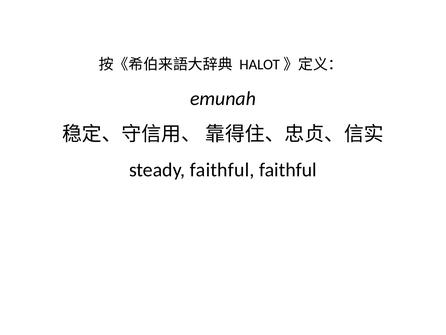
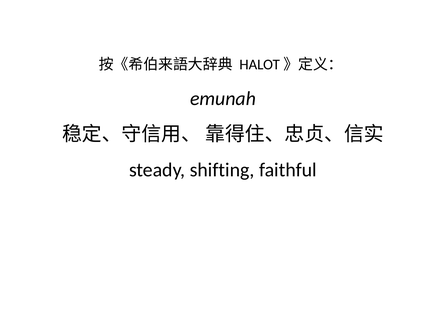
steady faithful: faithful -> shifting
